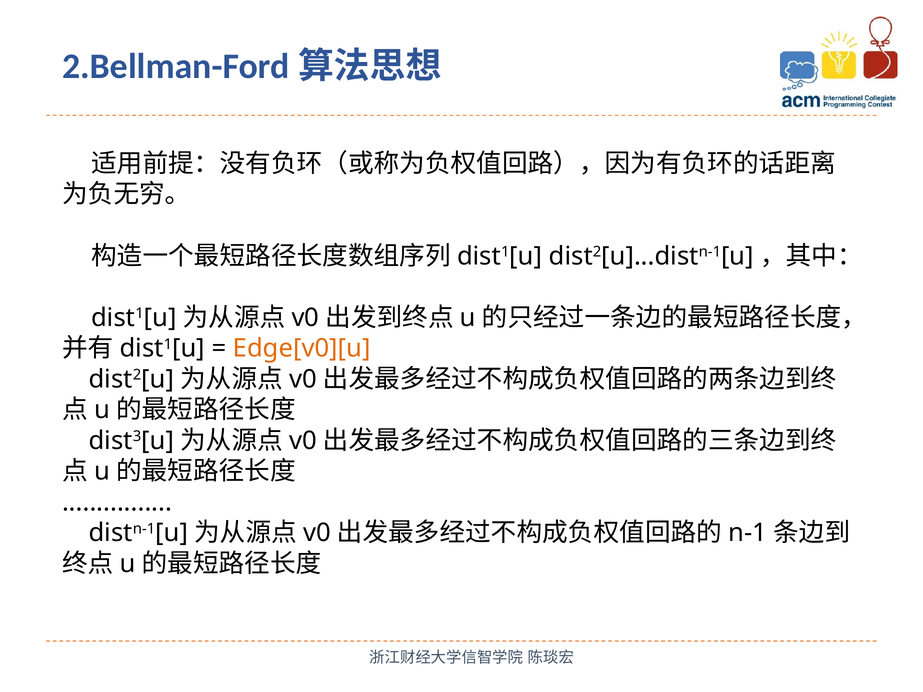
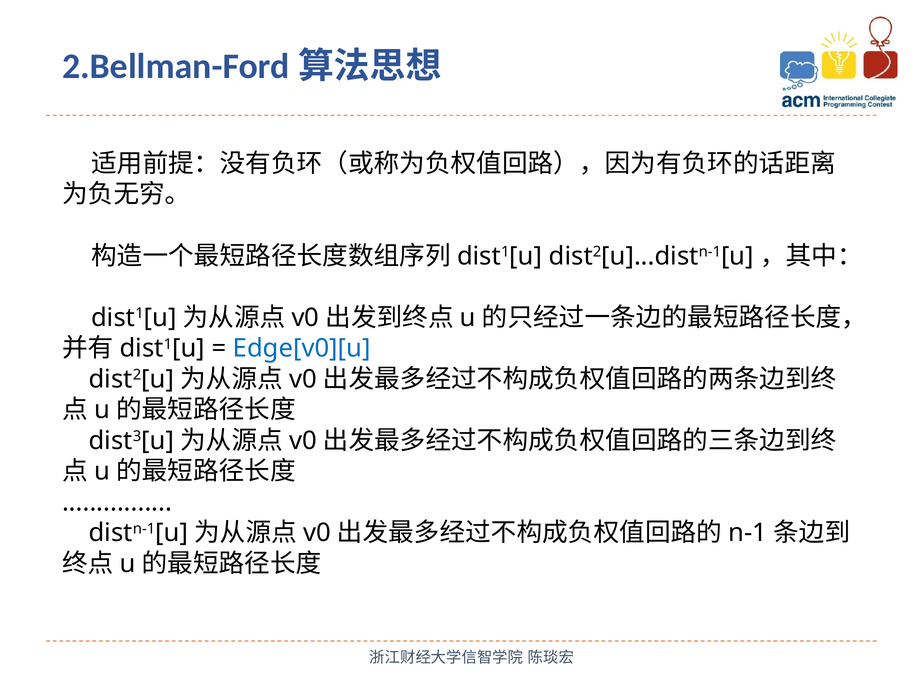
Edge[v0][u colour: orange -> blue
